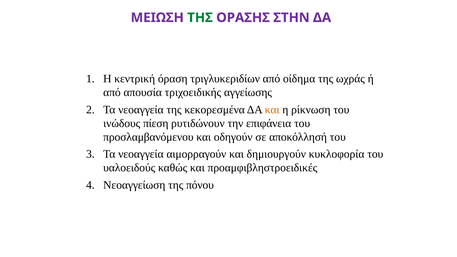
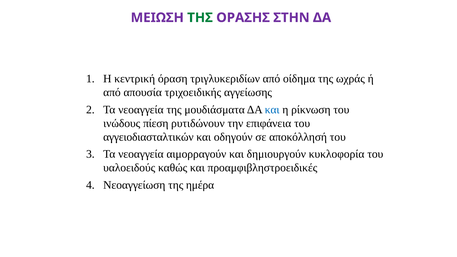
κεκορεσμένα: κεκορεσμένα -> μουδιάσματα
και at (272, 110) colour: orange -> blue
προσλαμβανόμενου: προσλαμβανόμενου -> αγγειοδιασταλτικών
πόνου: πόνου -> ημέρα
